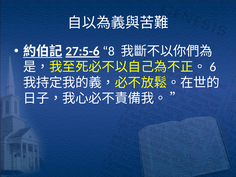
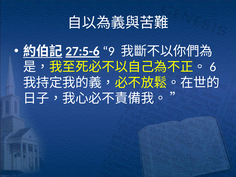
8: 8 -> 9
